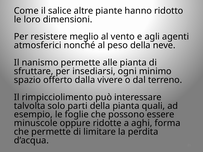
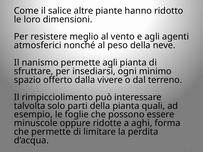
permette alle: alle -> agli
